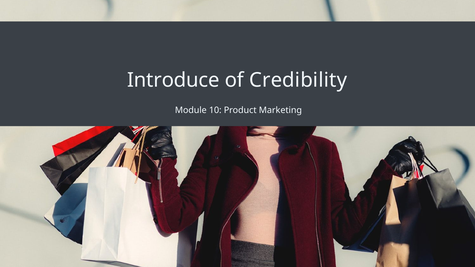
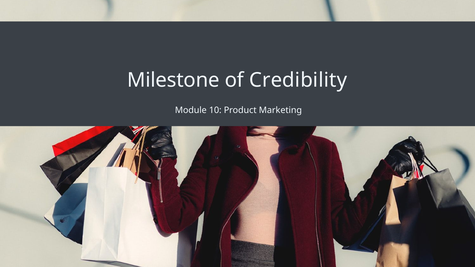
Introduce: Introduce -> Milestone
